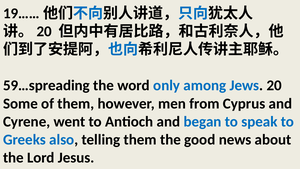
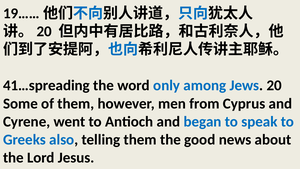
59…spreading: 59…spreading -> 41…spreading
